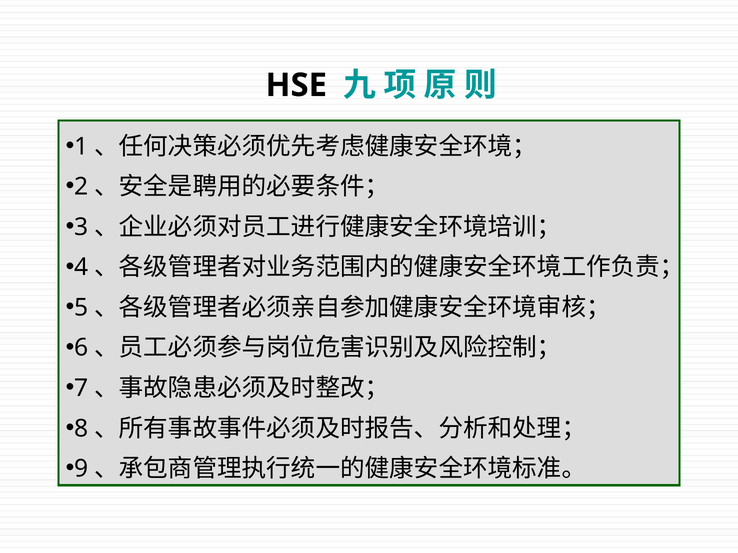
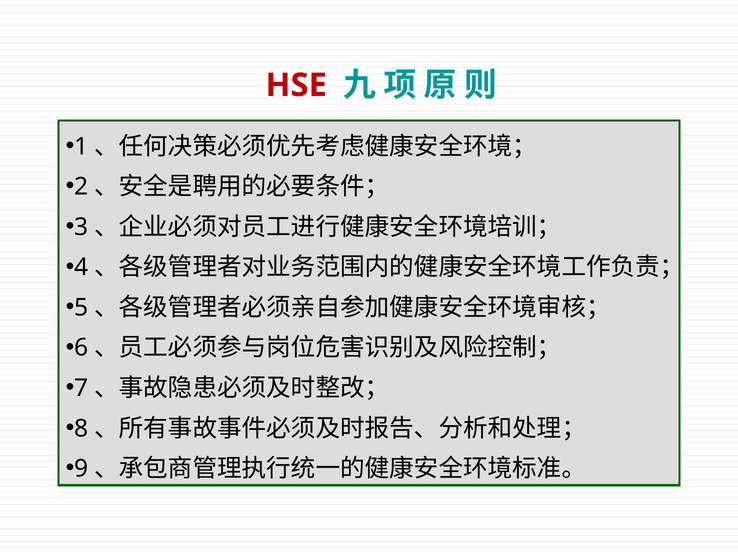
HSE colour: black -> red
